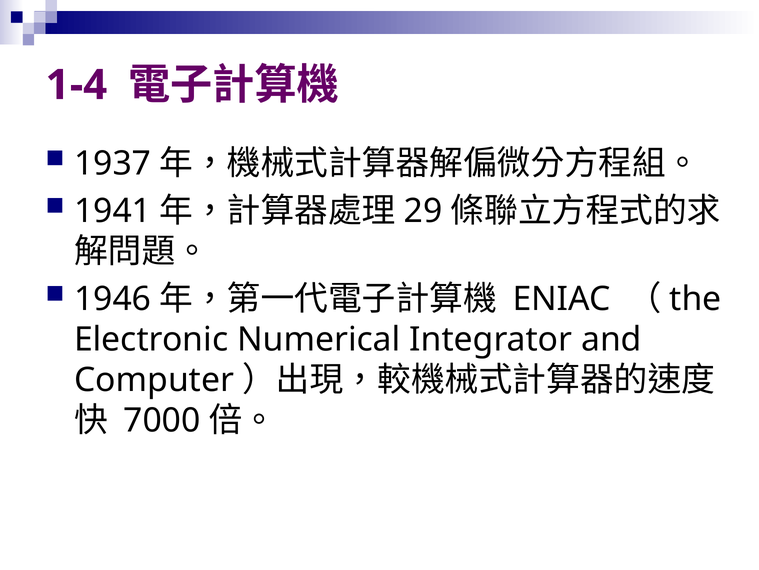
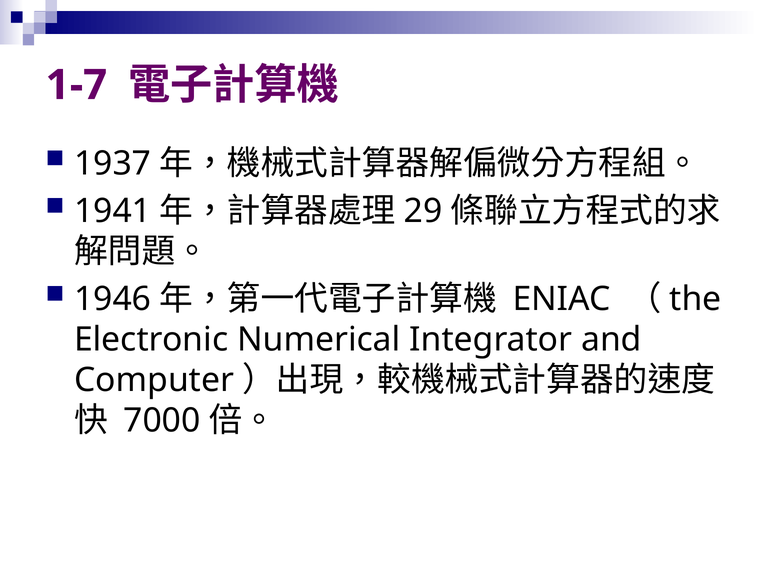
1-4: 1-4 -> 1-7
